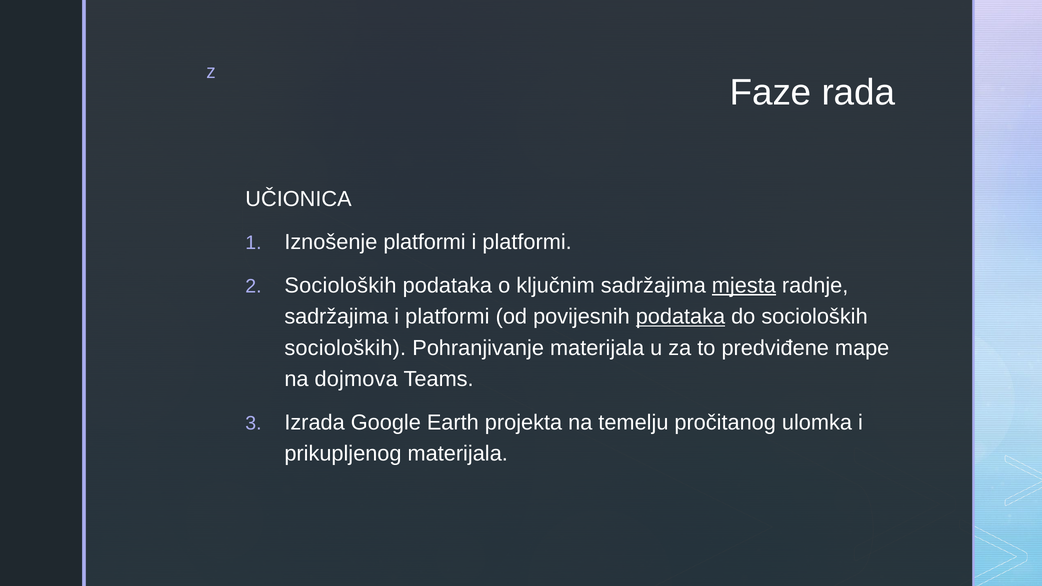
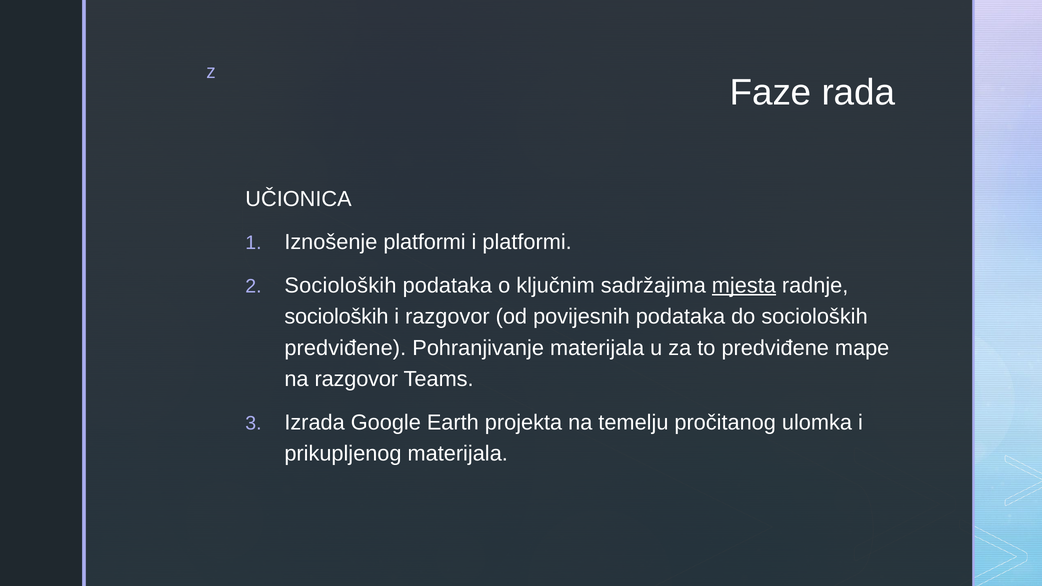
sadržajima at (336, 317): sadržajima -> socioloških
platformi at (447, 317): platformi -> razgovor
podataka at (680, 317) underline: present -> none
socioloških at (345, 348): socioloških -> predviđene
na dojmova: dojmova -> razgovor
